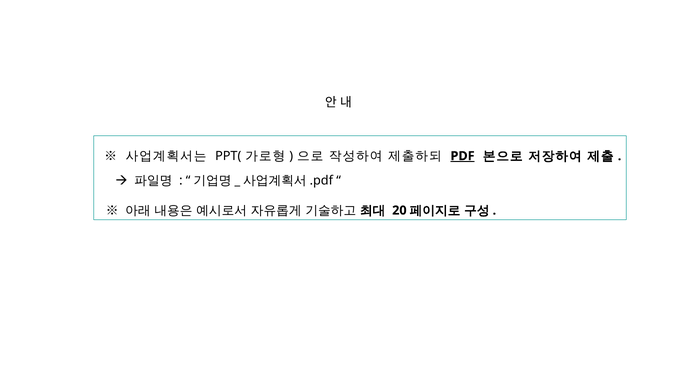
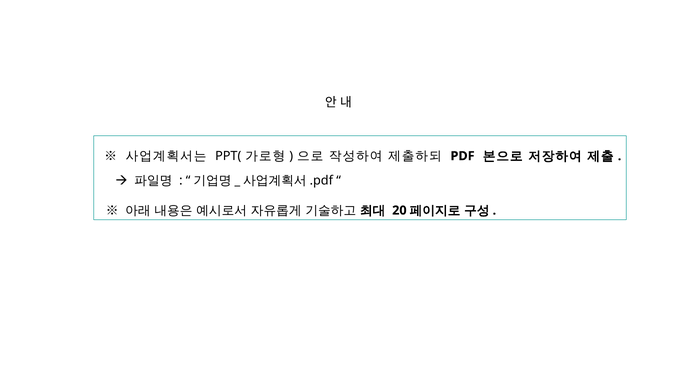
PDF underline: present -> none
